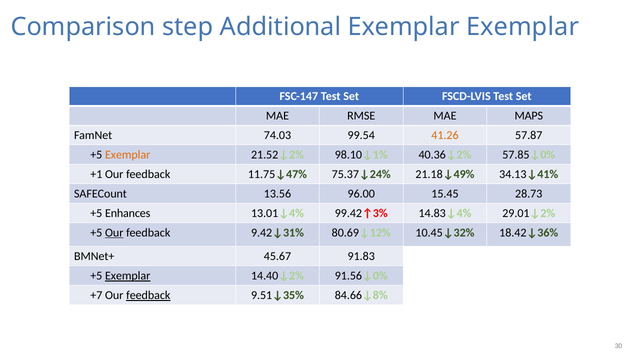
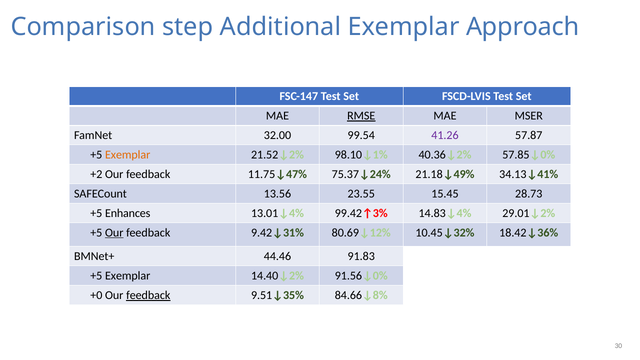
Exemplar Exemplar: Exemplar -> Approach
RMSE underline: none -> present
MAPS: MAPS -> MSER
74.03: 74.03 -> 32.00
41.26 colour: orange -> purple
+1: +1 -> +2
96.00: 96.00 -> 23.55
45.67: 45.67 -> 44.46
Exemplar at (128, 276) underline: present -> none
+7: +7 -> +0
